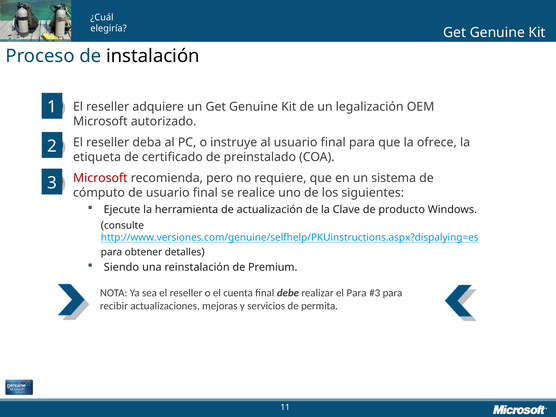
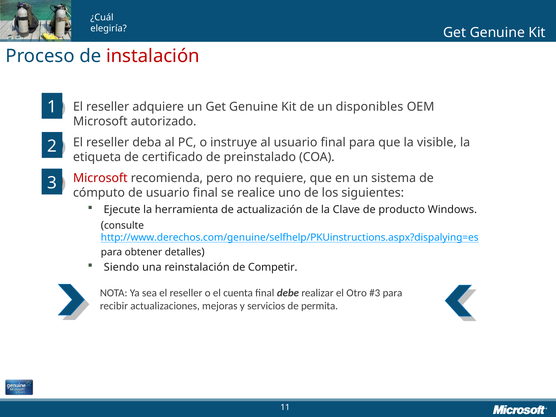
instalación colour: black -> red
legalización: legalización -> disponibles
ofrece: ofrece -> visible
http://www.versiones.com/genuine/selfhelp/PKUinstructions.aspx?dispalying=es: http://www.versiones.com/genuine/selfhelp/PKUinstructions.aspx?dispalying=es -> http://www.derechos.com/genuine/selfhelp/PKUinstructions.aspx?dispalying=es
Premium: Premium -> Competir
el Para: Para -> Otro
